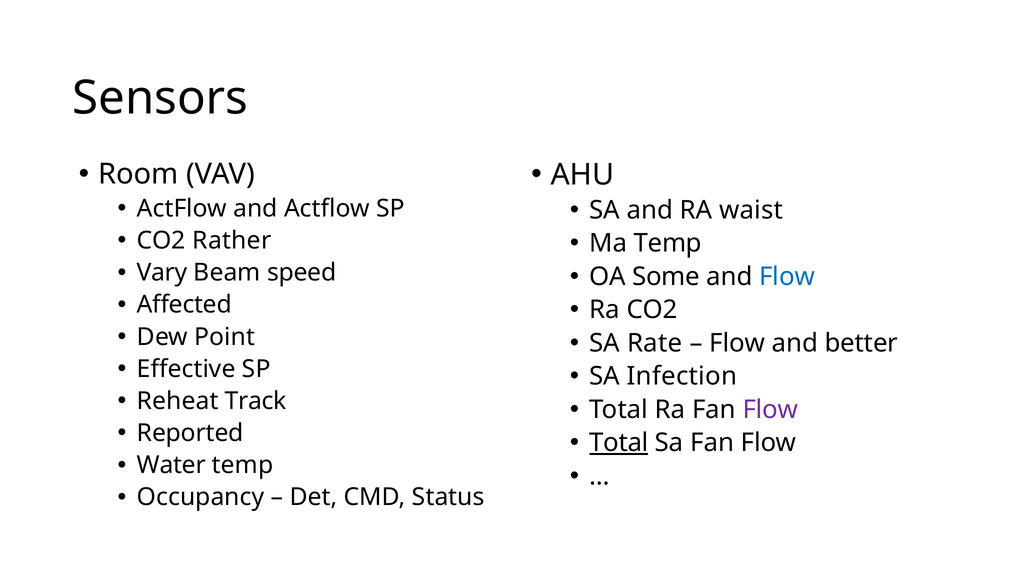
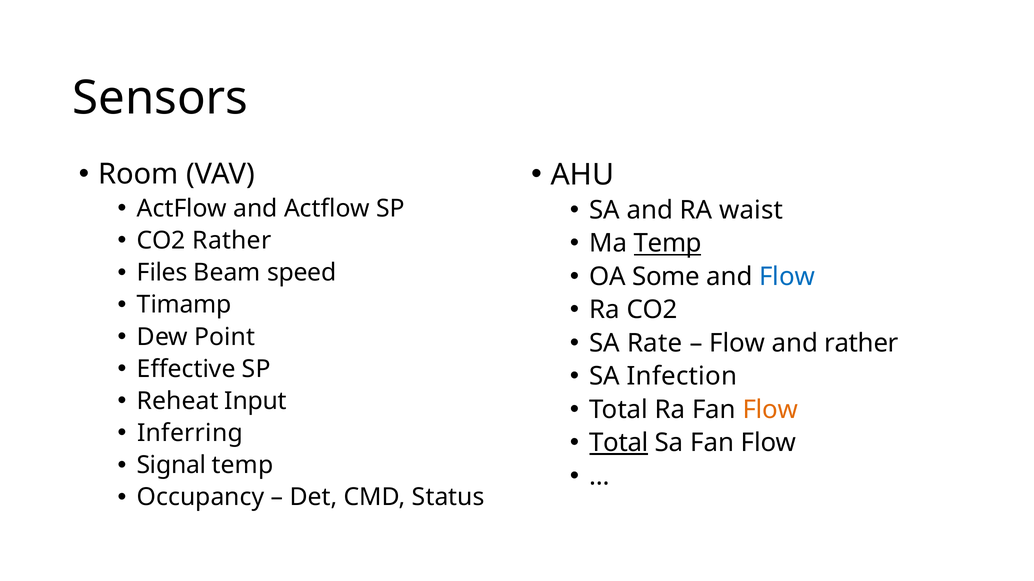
Temp at (668, 244) underline: none -> present
Vary: Vary -> Files
Affected: Affected -> Timamp
and better: better -> rather
Track: Track -> Input
Flow at (770, 410) colour: purple -> orange
Reported: Reported -> Inferring
Water: Water -> Signal
